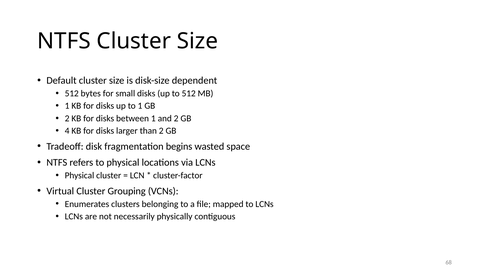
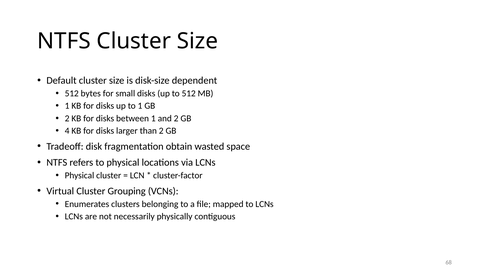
begins: begins -> obtain
